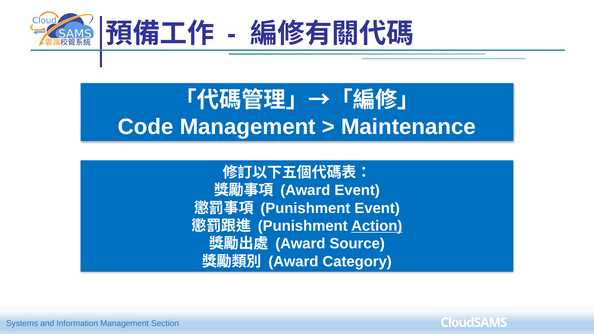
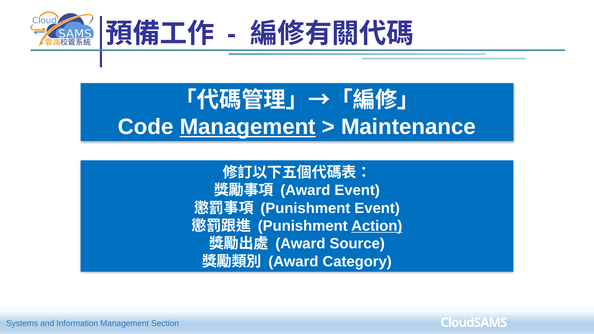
Management at (248, 127) underline: none -> present
